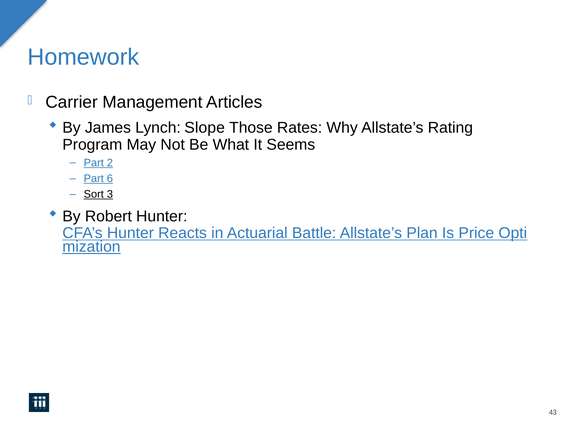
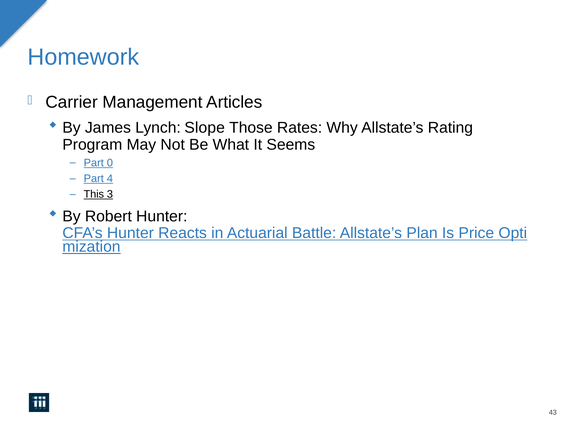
2: 2 -> 0
6: 6 -> 4
Sort: Sort -> This
